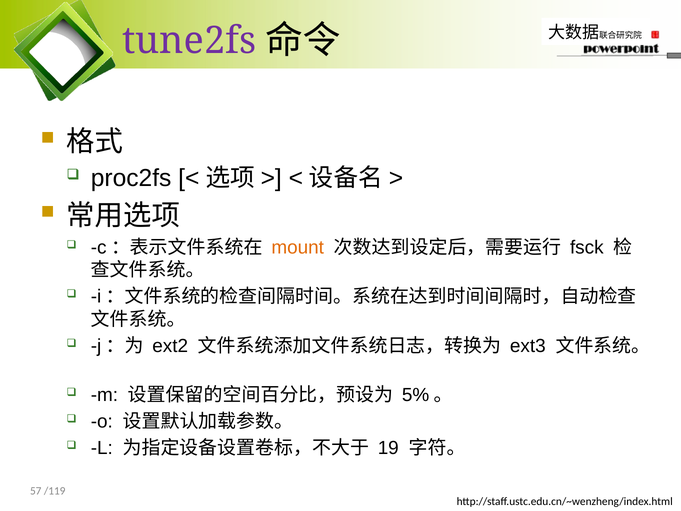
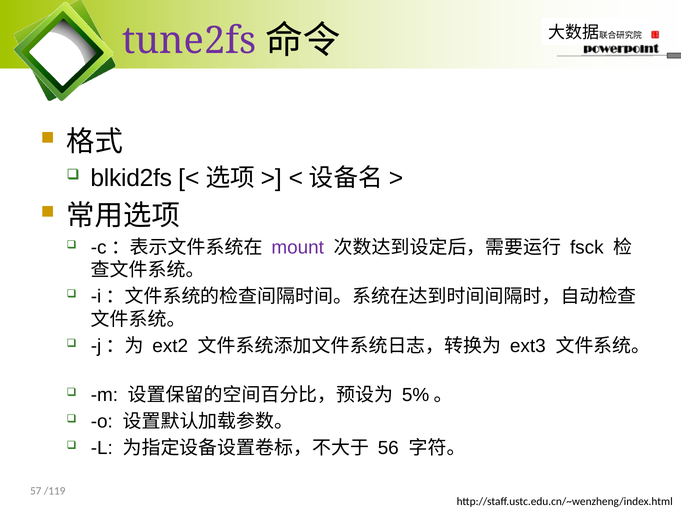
proc2fs: proc2fs -> blkid2fs
mount colour: orange -> purple
19: 19 -> 56
